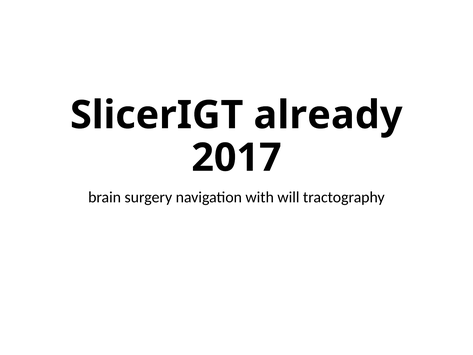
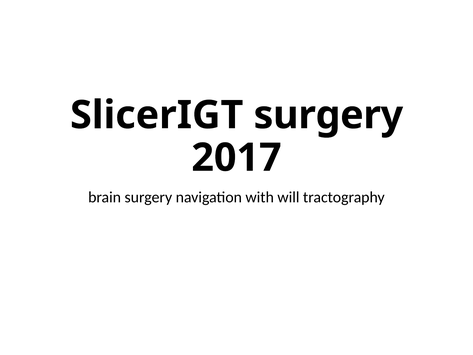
SlicerIGT already: already -> surgery
